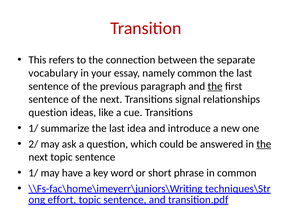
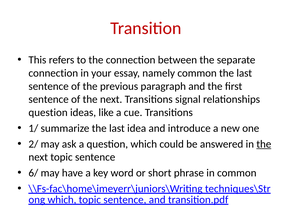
vocabulary at (53, 73): vocabulary -> connection
the at (215, 86) underline: present -> none
1/ at (33, 173): 1/ -> 6/
effort at (62, 200): effort -> which
